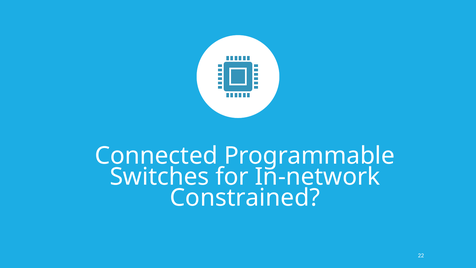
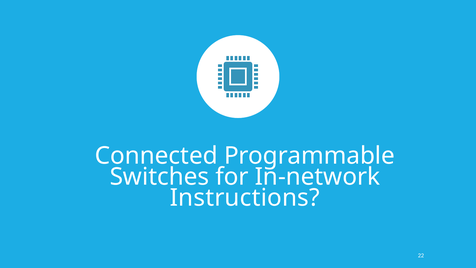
Constrained: Constrained -> Instructions
